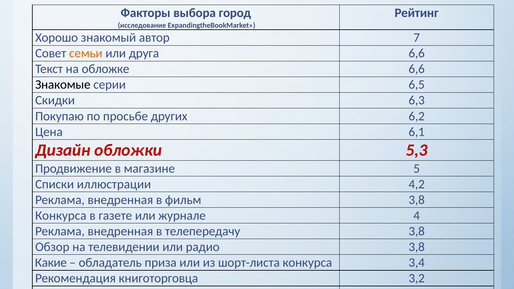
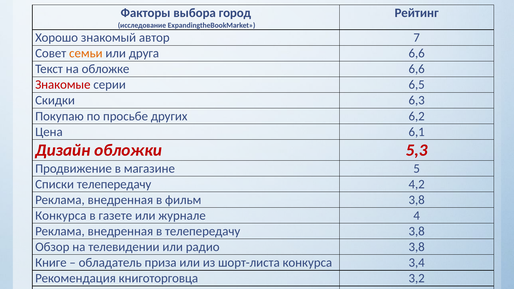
Знакомые colour: black -> red
Списки иллюстрации: иллюстрации -> телепередачу
Какие: Какие -> Книге
